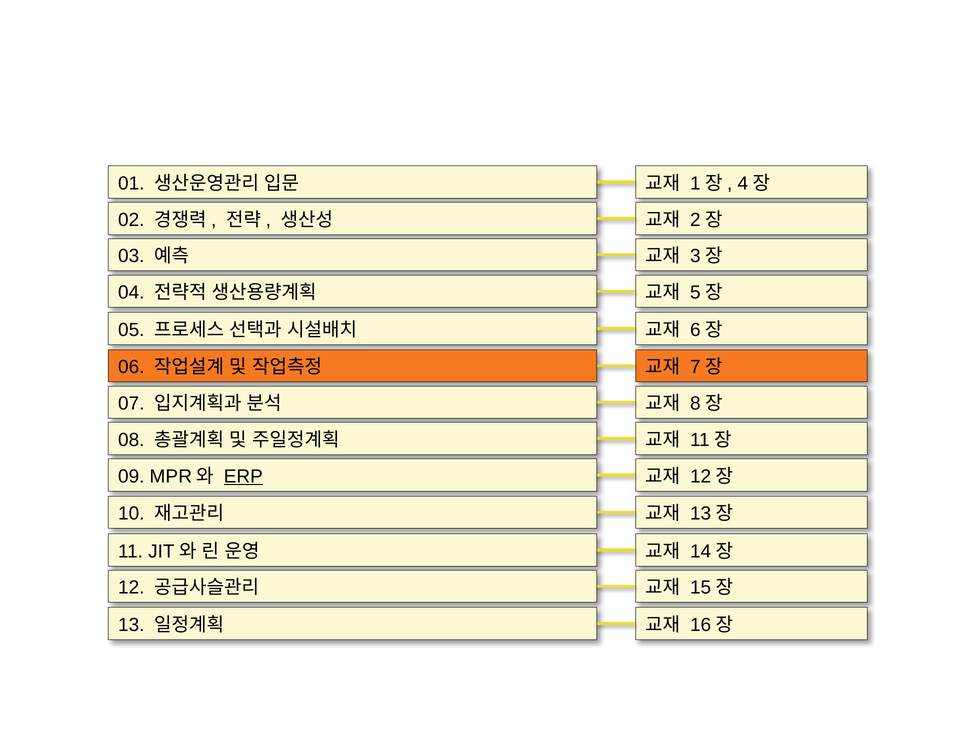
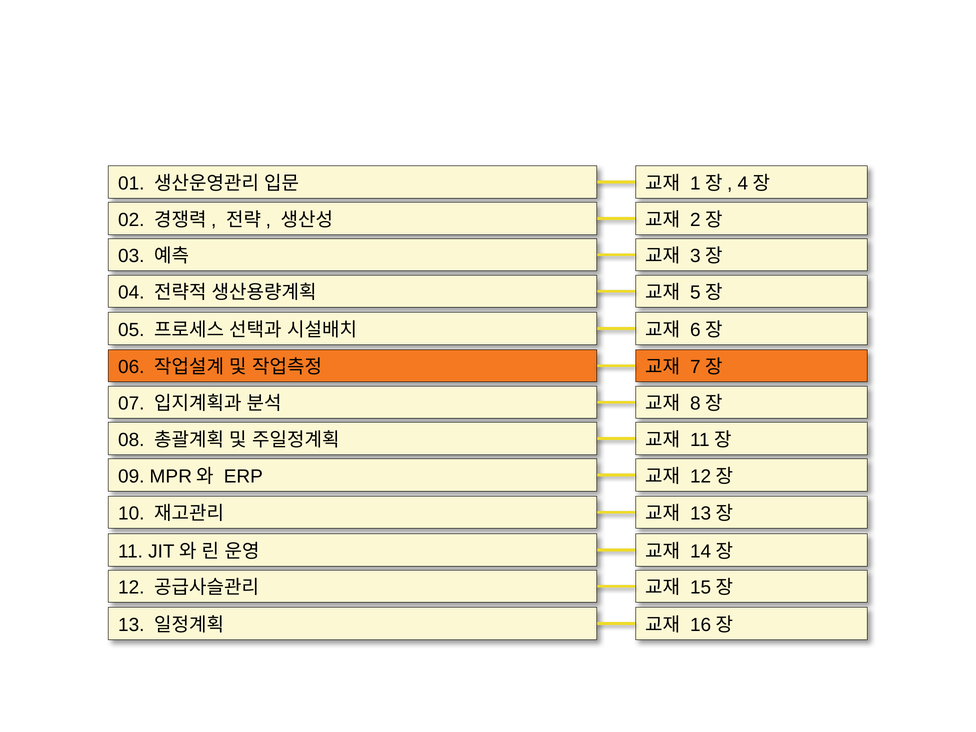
ERP underline: present -> none
